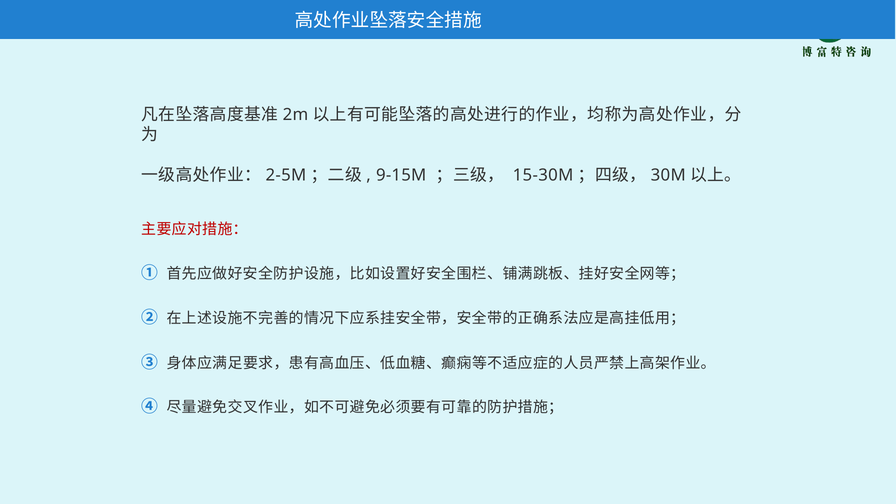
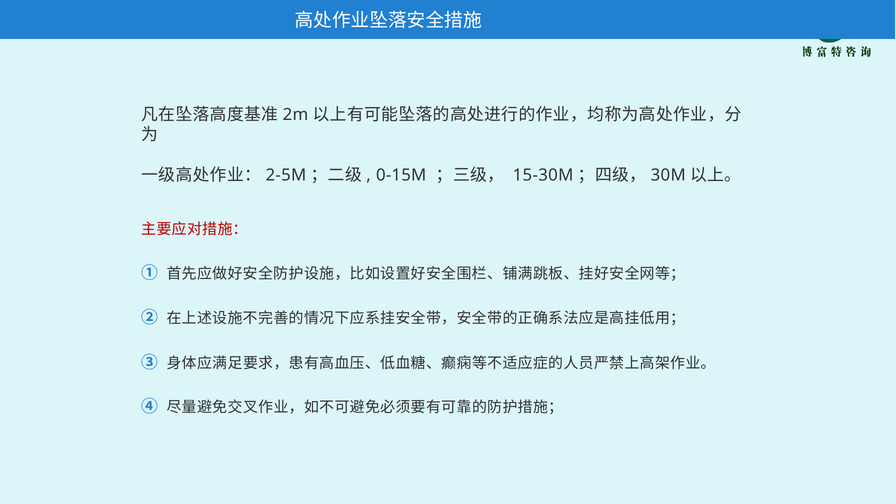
9-15M: 9-15M -> 0-15M
